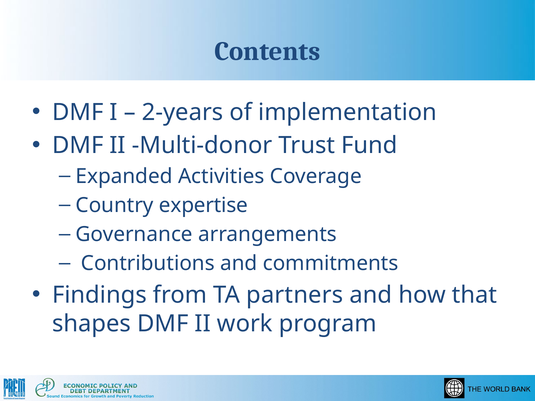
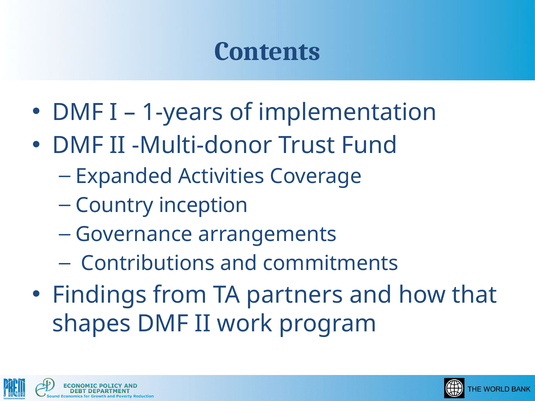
2-years: 2-years -> 1-years
expertise: expertise -> inception
